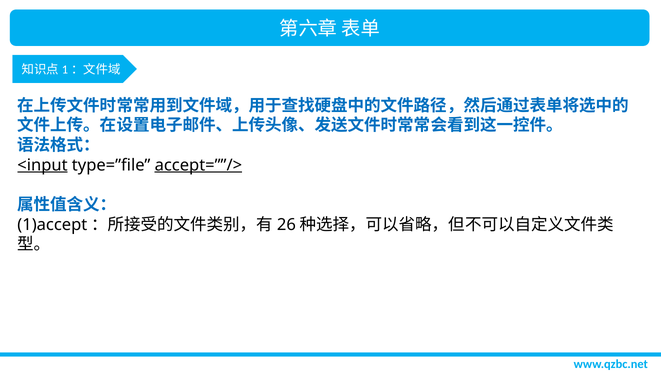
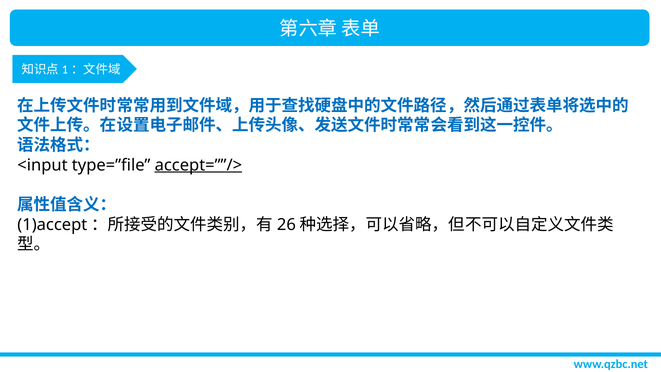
<input underline: present -> none
